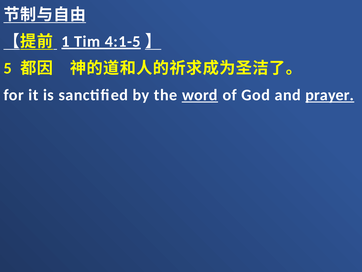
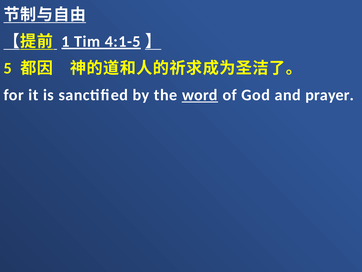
prayer underline: present -> none
